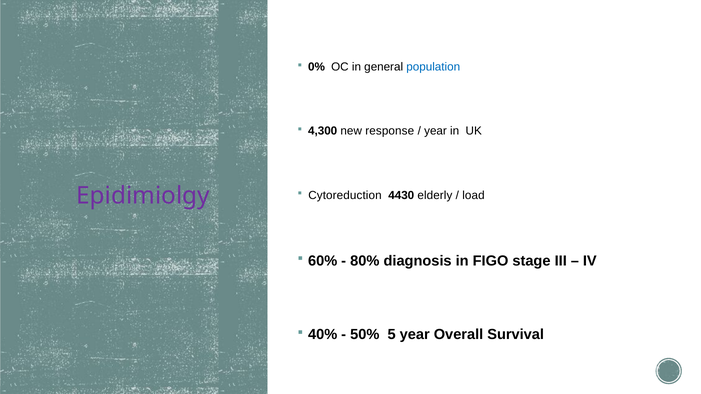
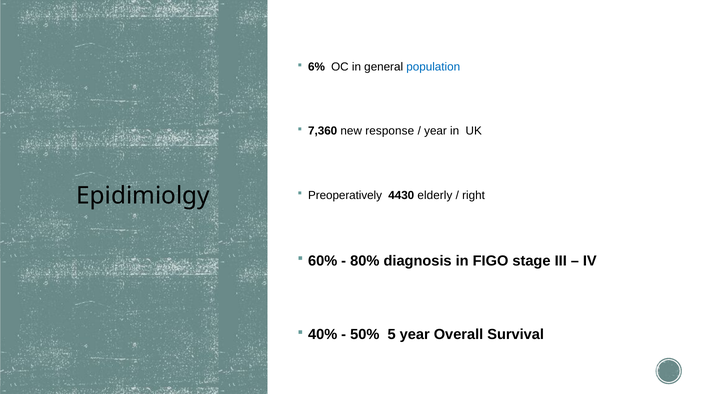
0%: 0% -> 6%
4,300: 4,300 -> 7,360
Epidimiolgy colour: purple -> black
Cytoreduction: Cytoreduction -> Preoperatively
load: load -> right
